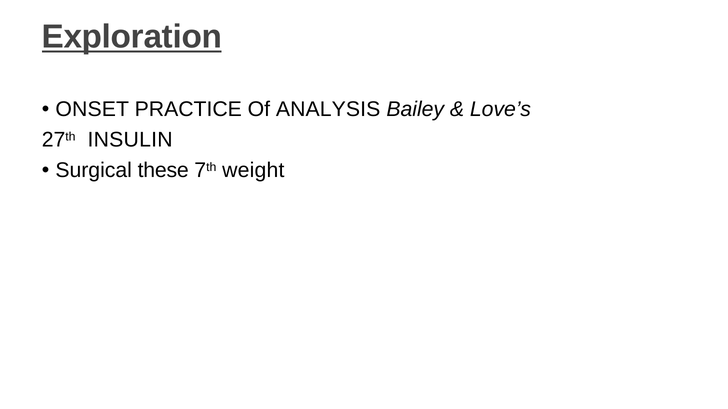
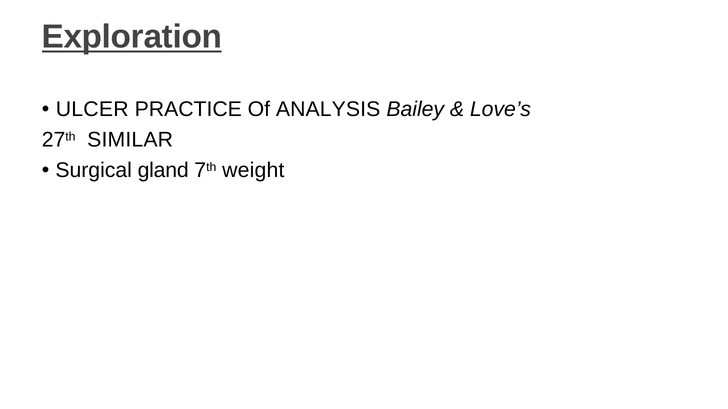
ONSET: ONSET -> ULCER
INSULIN: INSULIN -> SIMILAR
these: these -> gland
